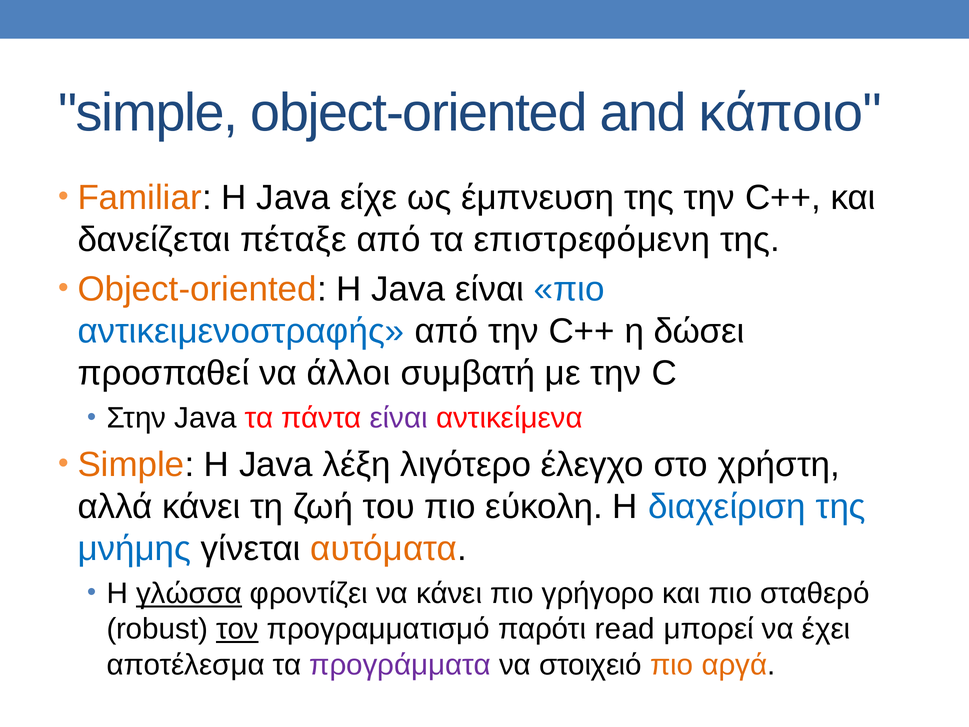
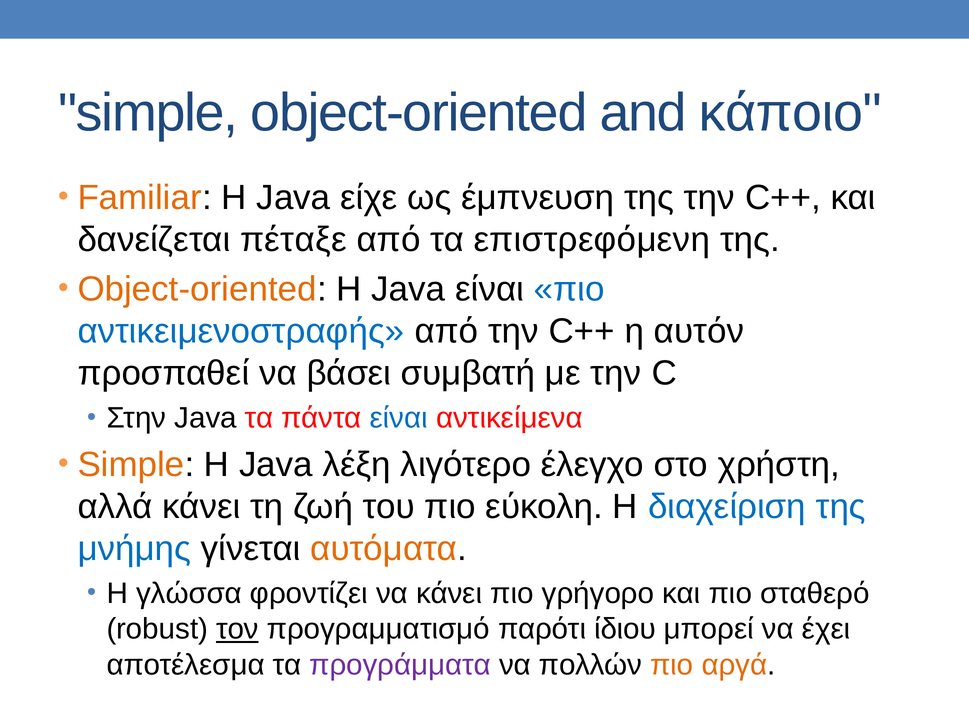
δώσει: δώσει -> αυτόν
άλλοι: άλλοι -> βάσει
είναι at (399, 418) colour: purple -> blue
γλώσσα underline: present -> none
read: read -> ίδιου
στοιχειό: στοιχειό -> πολλών
